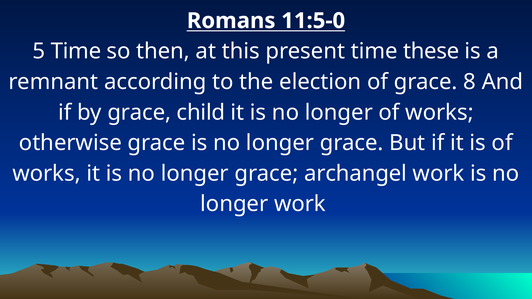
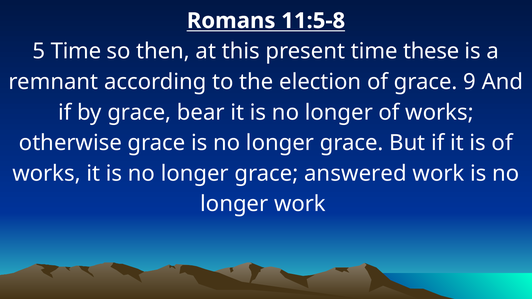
11:5-0: 11:5-0 -> 11:5-8
8: 8 -> 9
child: child -> bear
archangel: archangel -> answered
